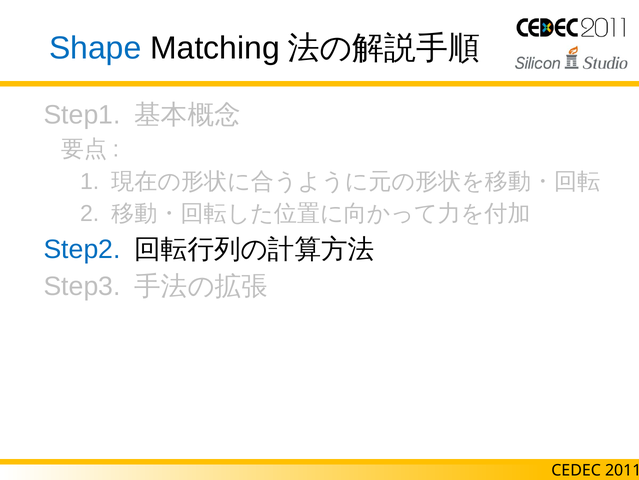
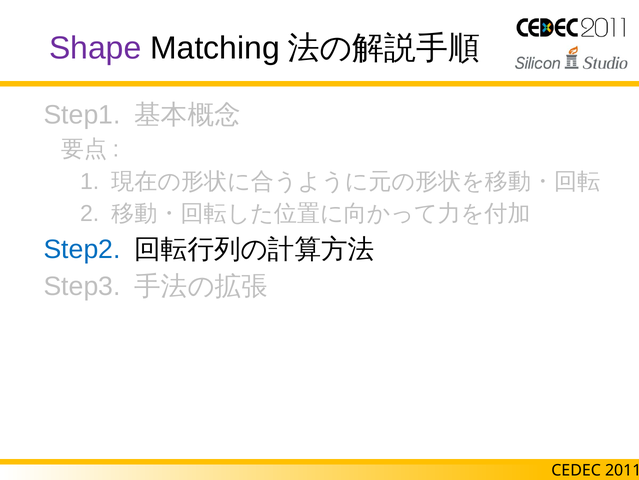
Shape colour: blue -> purple
